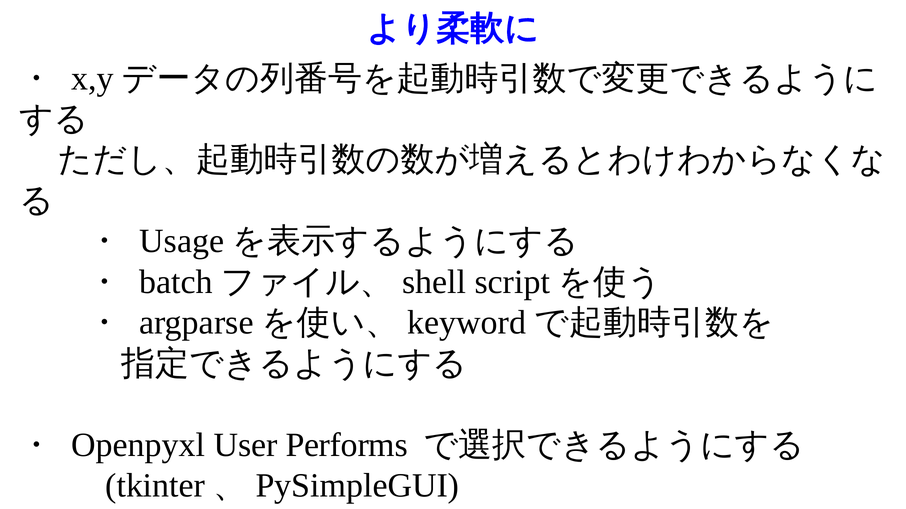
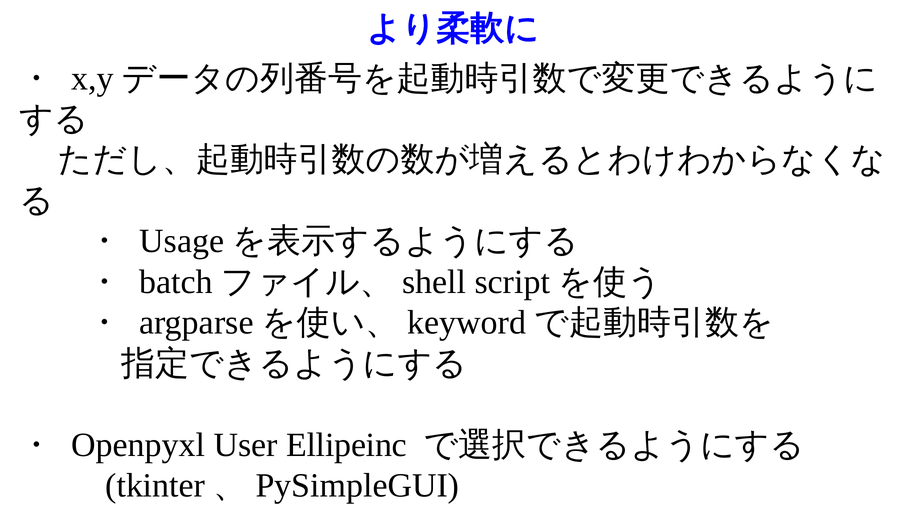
Performs: Performs -> Ellipeinc
